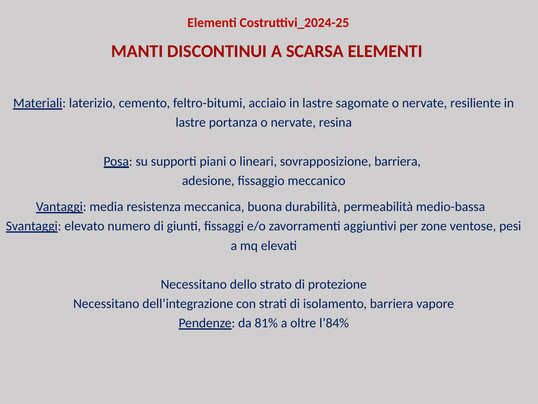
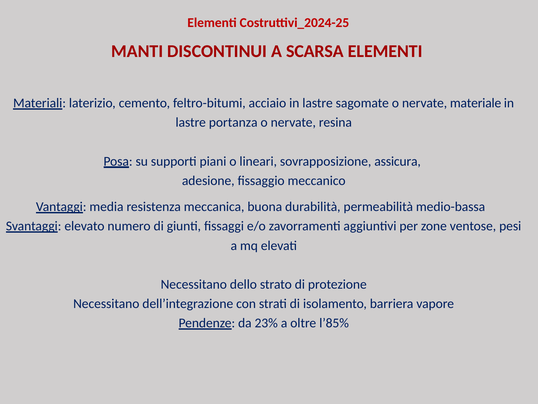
resiliente: resiliente -> materiale
sovrapposizione barriera: barriera -> assicura
81%: 81% -> 23%
l’84%: l’84% -> l’85%
